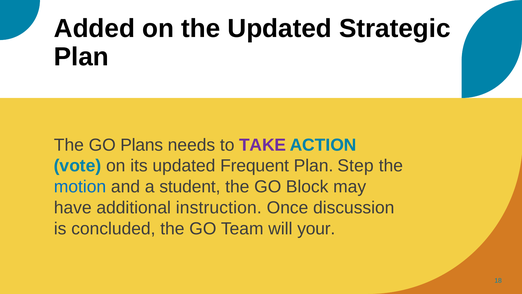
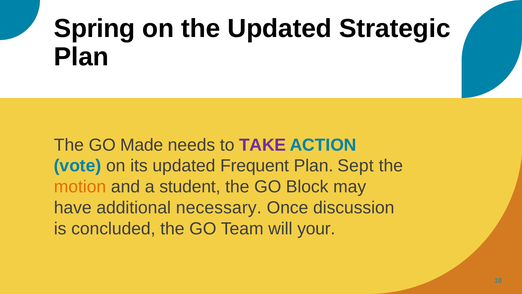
Added: Added -> Spring
Plans: Plans -> Made
Step: Step -> Sept
motion colour: blue -> orange
instruction: instruction -> necessary
